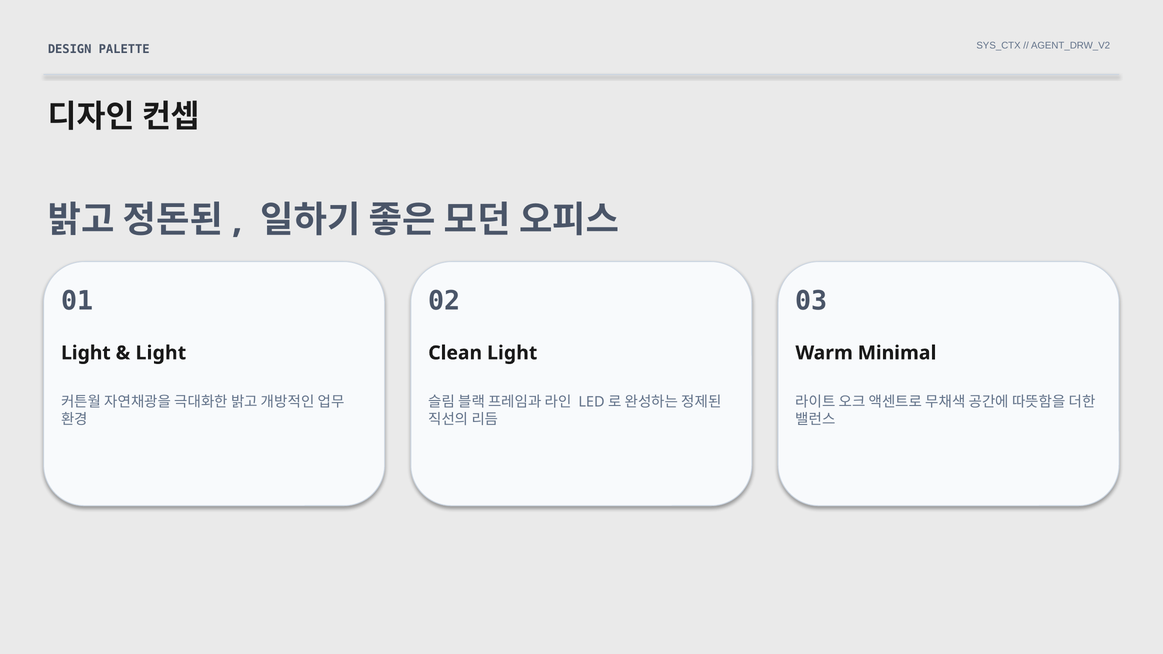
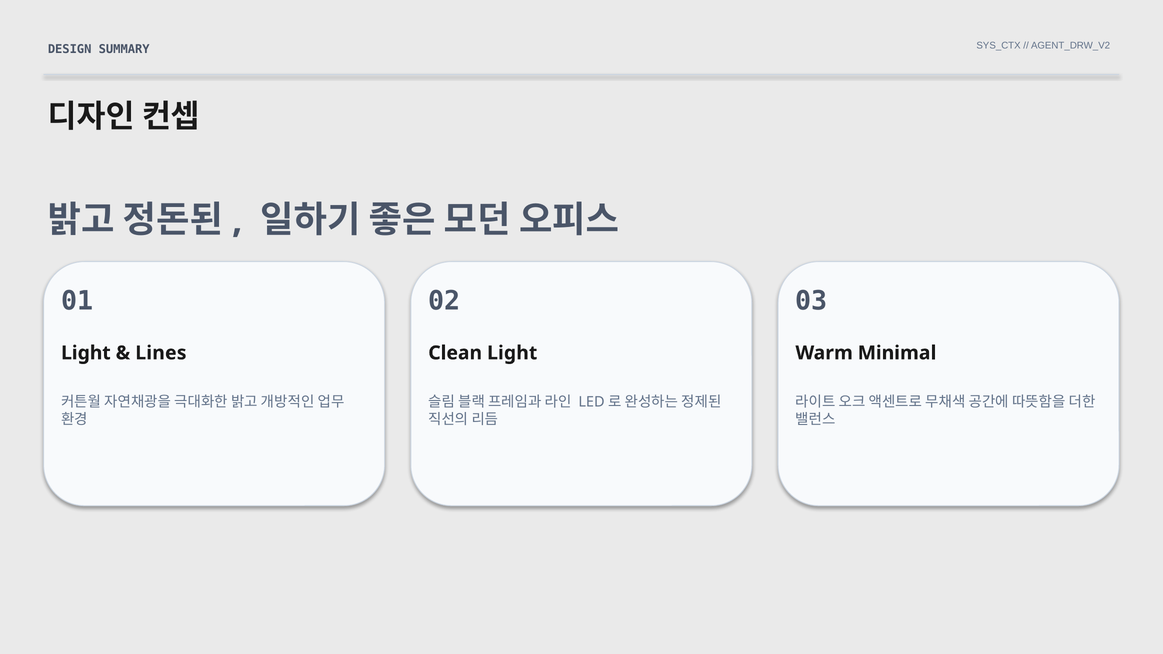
PALETTE: PALETTE -> SUMMARY
Light at (161, 353): Light -> Lines
